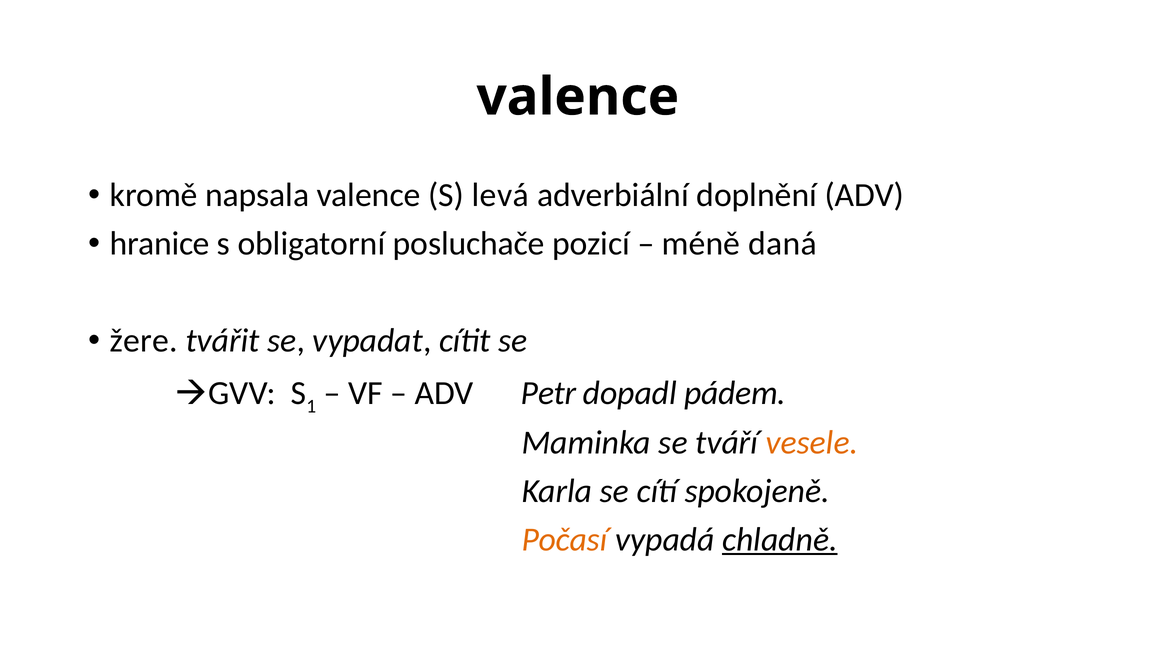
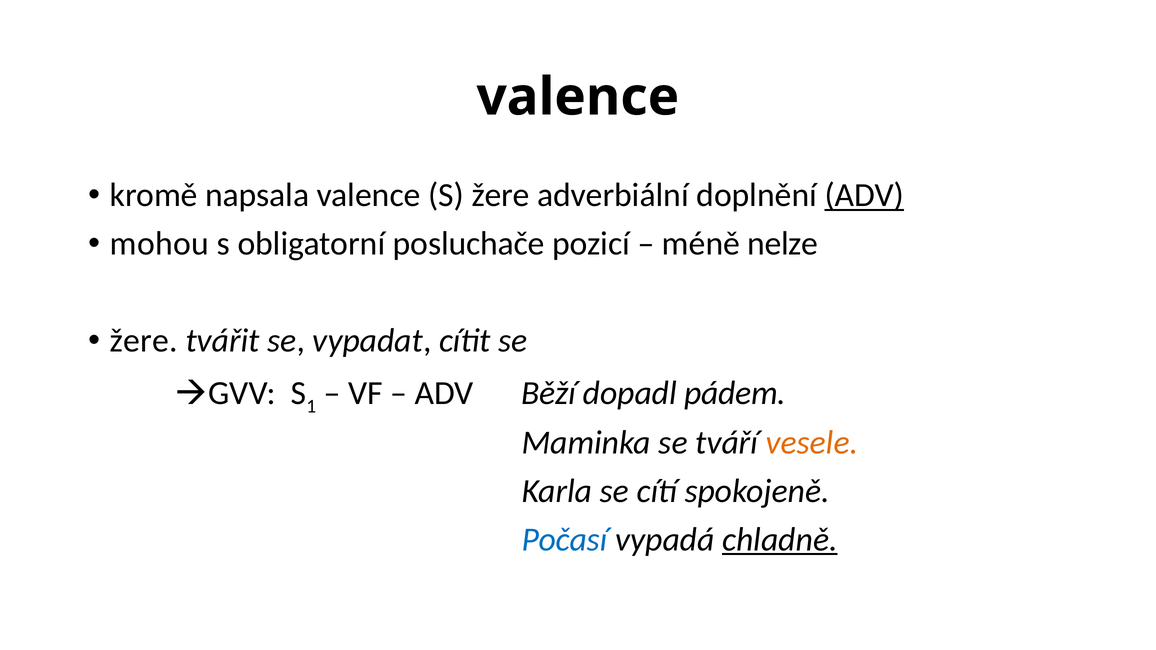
S levá: levá -> žere
ADV at (864, 195) underline: none -> present
hranice: hranice -> mohou
daná: daná -> nelze
Petr: Petr -> Běží
Počasí colour: orange -> blue
